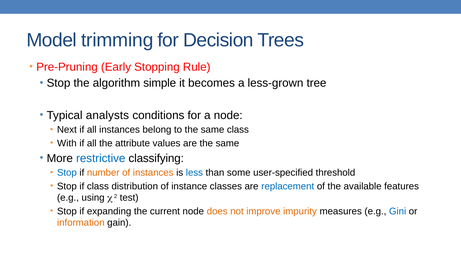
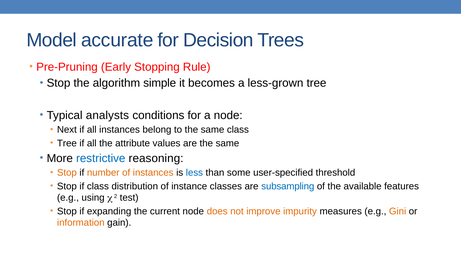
trimming: trimming -> accurate
With at (67, 143): With -> Tree
classifying: classifying -> reasoning
Stop at (67, 173) colour: blue -> orange
replacement: replacement -> subsampling
Gini colour: blue -> orange
